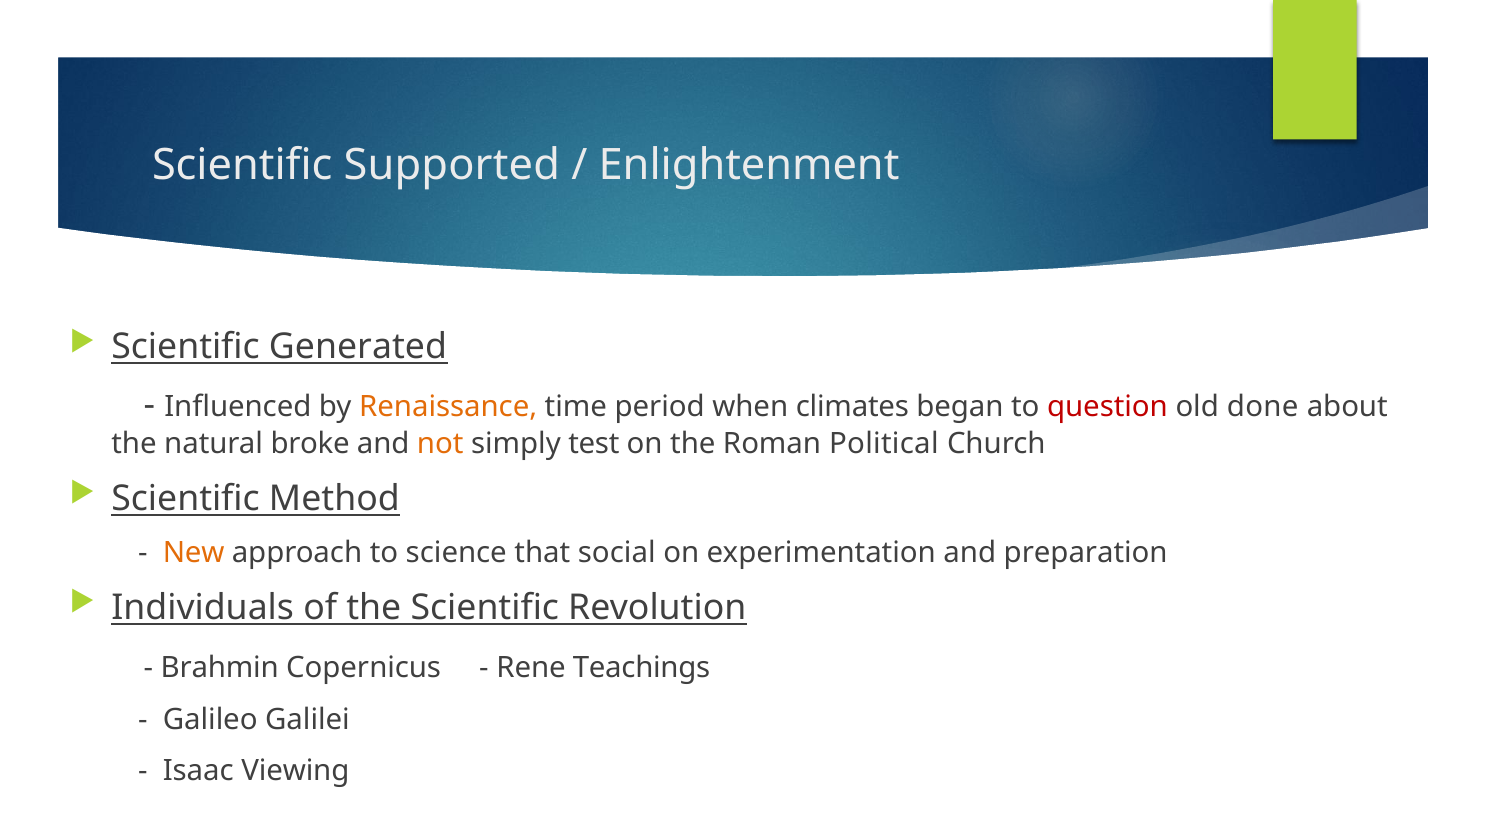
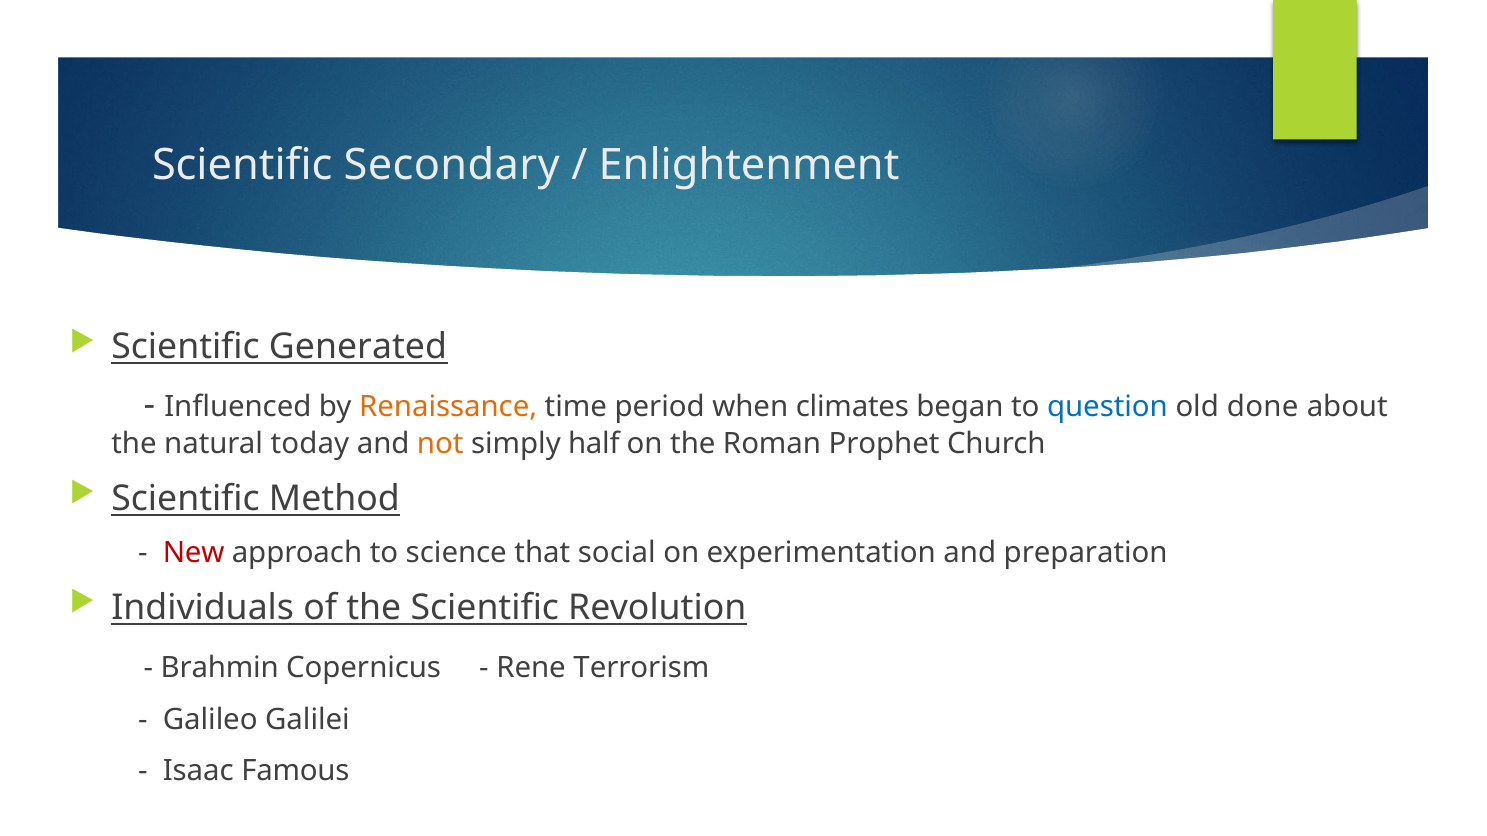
Supported: Supported -> Secondary
question colour: red -> blue
broke: broke -> today
test: test -> half
Political: Political -> Prophet
New colour: orange -> red
Teachings: Teachings -> Terrorism
Viewing: Viewing -> Famous
